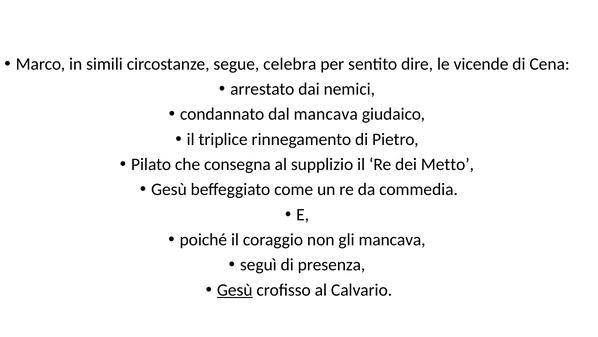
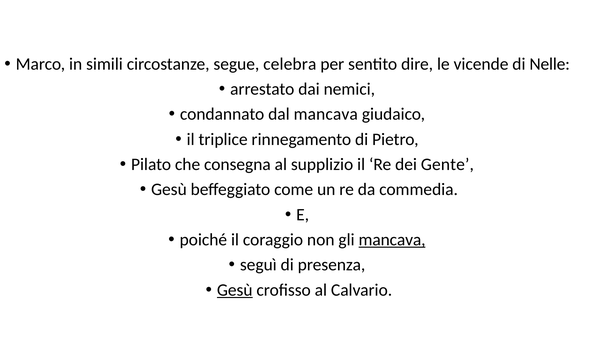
Cena: Cena -> Nelle
Metto: Metto -> Gente
mancava at (392, 239) underline: none -> present
